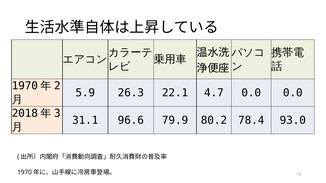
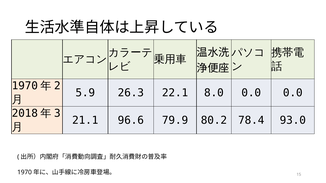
4.7: 4.7 -> 8.0
31.1: 31.1 -> 21.1
